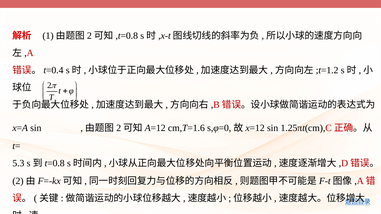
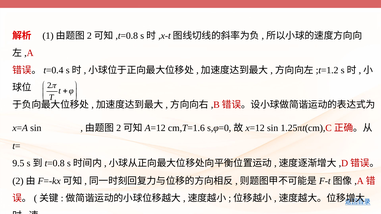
5.3: 5.3 -> 9.5
